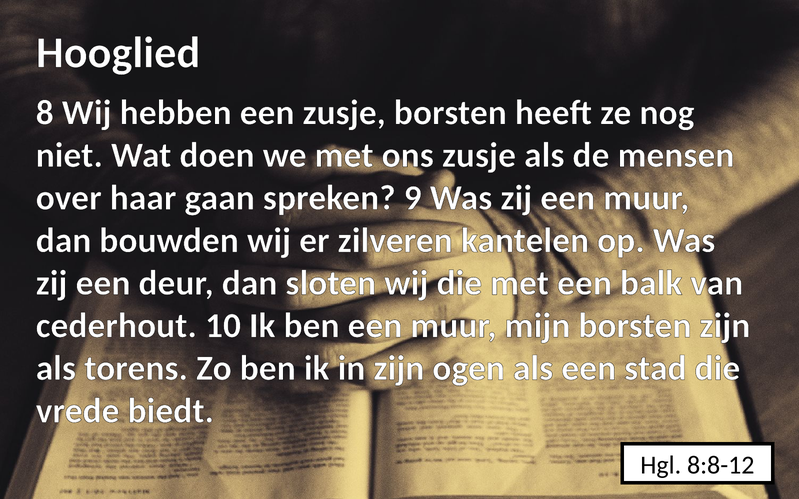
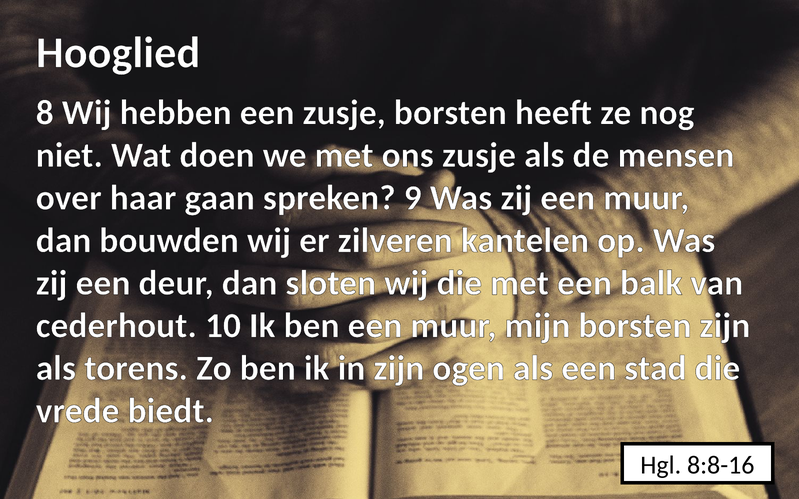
8:8-12: 8:8-12 -> 8:8-16
